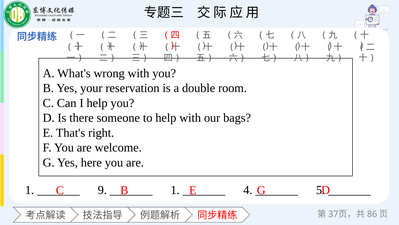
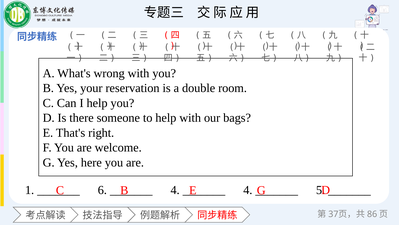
9: 9 -> 6
1 at (175, 190): 1 -> 4
